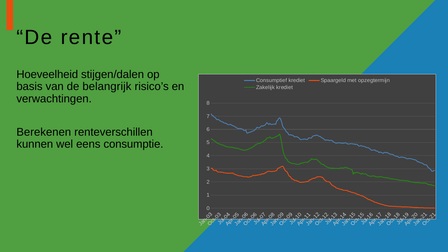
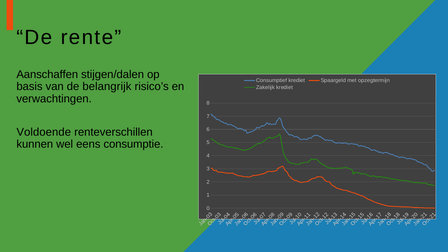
Hoeveelheid: Hoeveelheid -> Aanschaffen
Berekenen: Berekenen -> Voldoende
